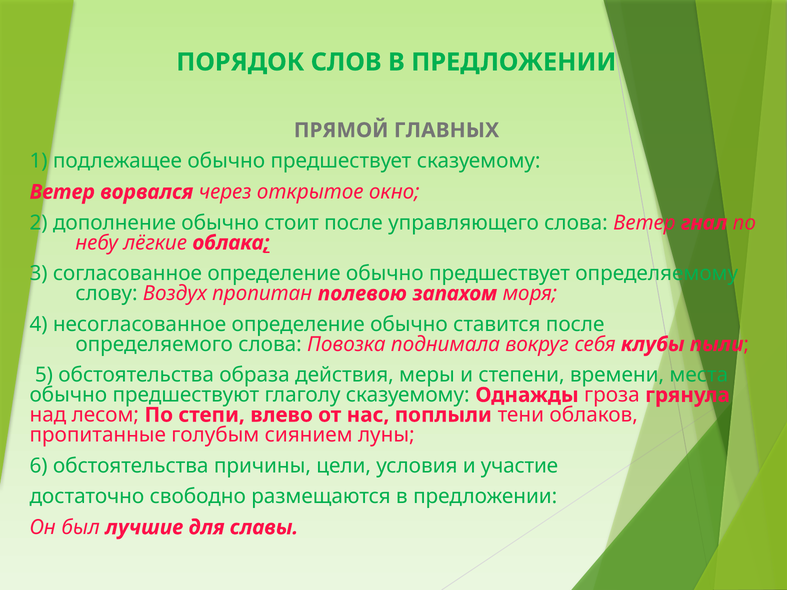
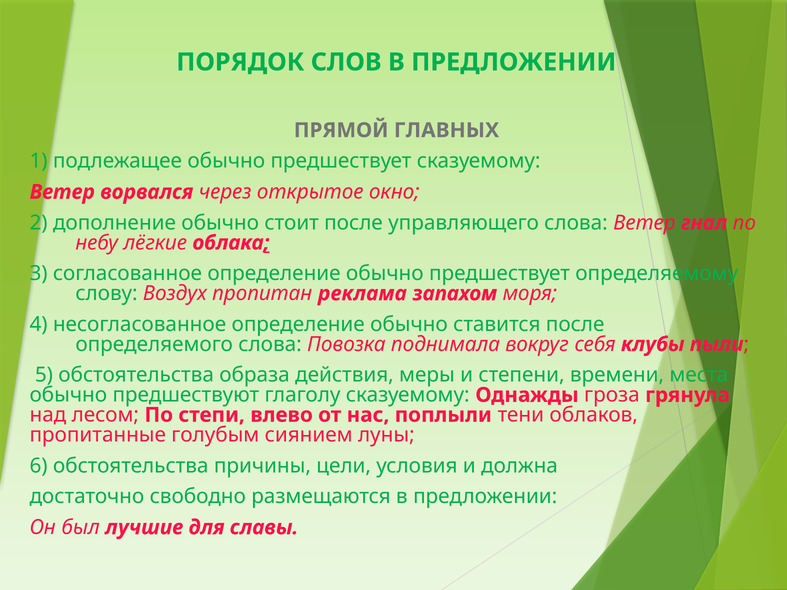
полевою: полевою -> реклама
участие: участие -> должна
